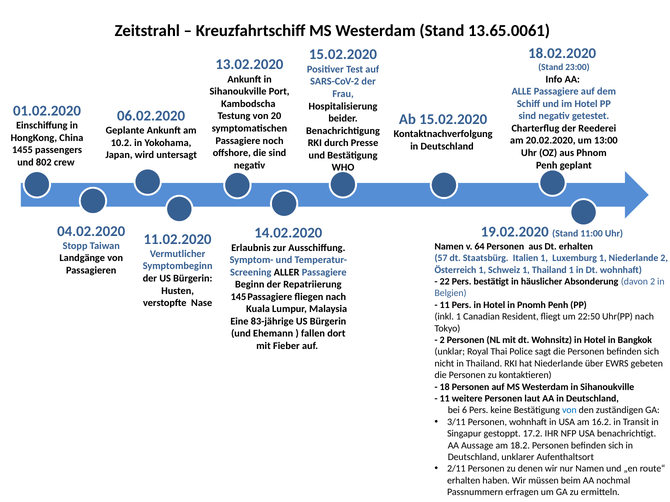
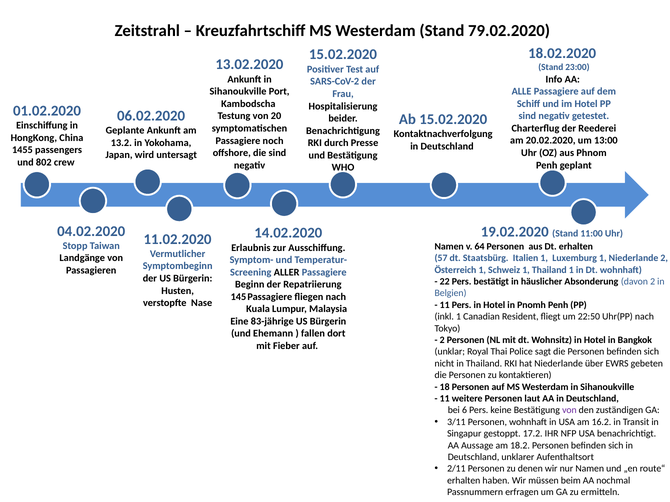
13.65.0061: 13.65.0061 -> 79.02.2020
10.2: 10.2 -> 13.2
von at (569, 411) colour: blue -> purple
